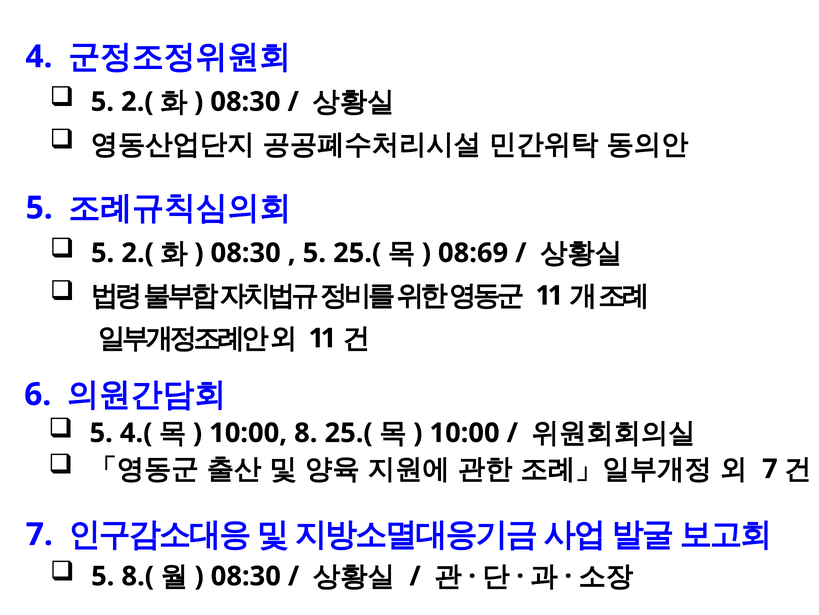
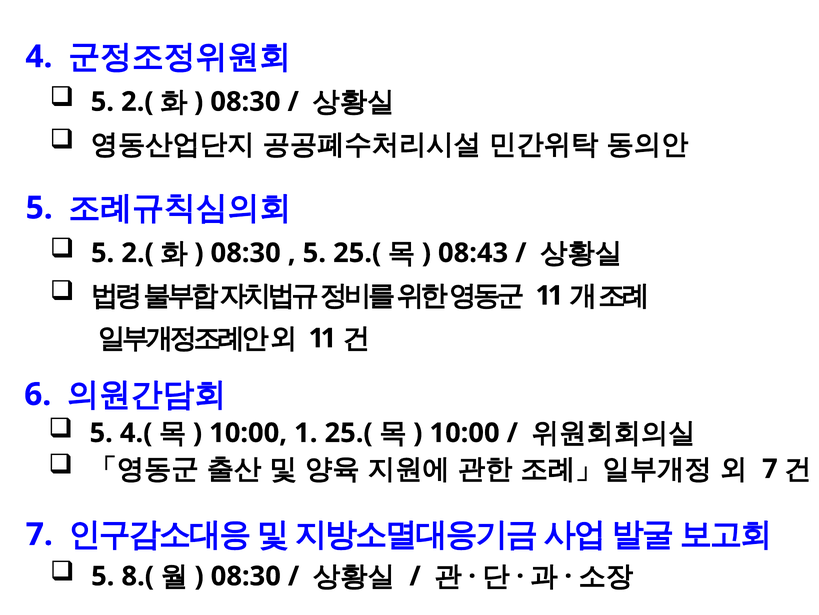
08:69: 08:69 -> 08:43
8: 8 -> 1
